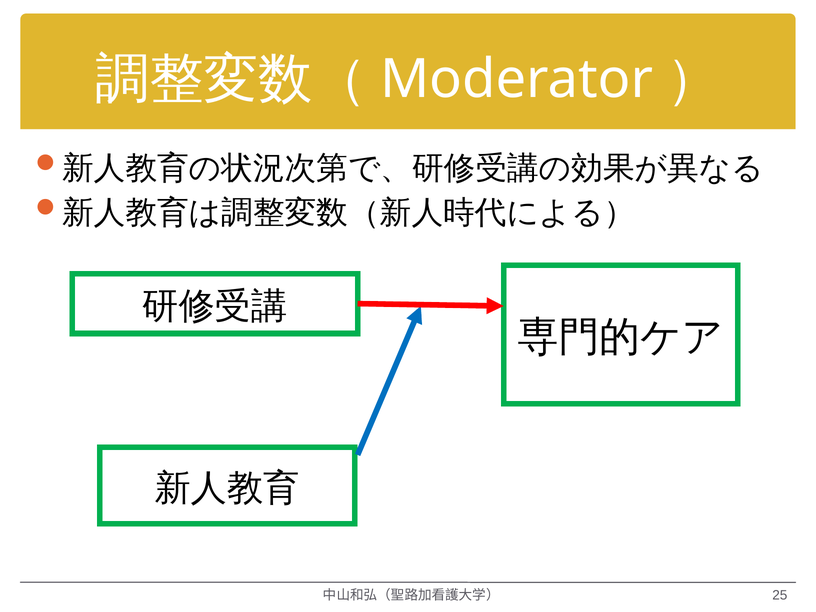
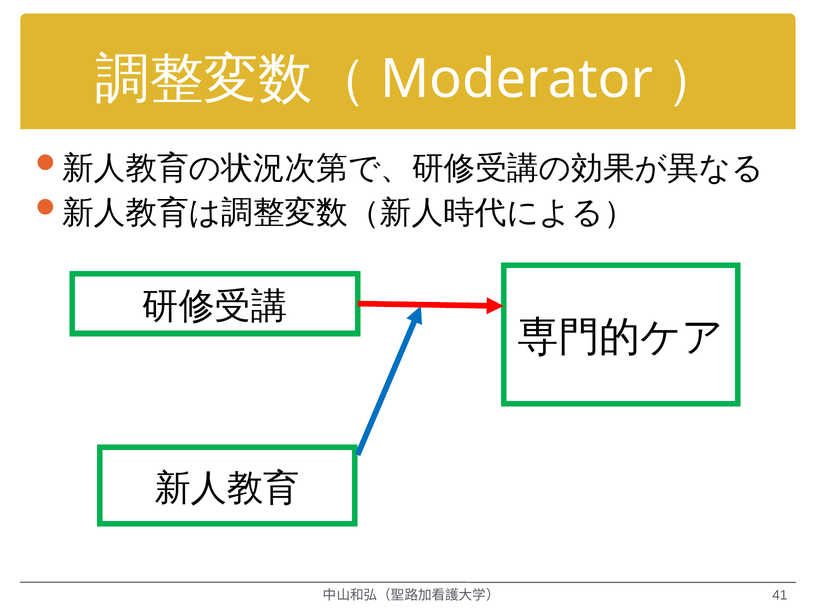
25: 25 -> 41
